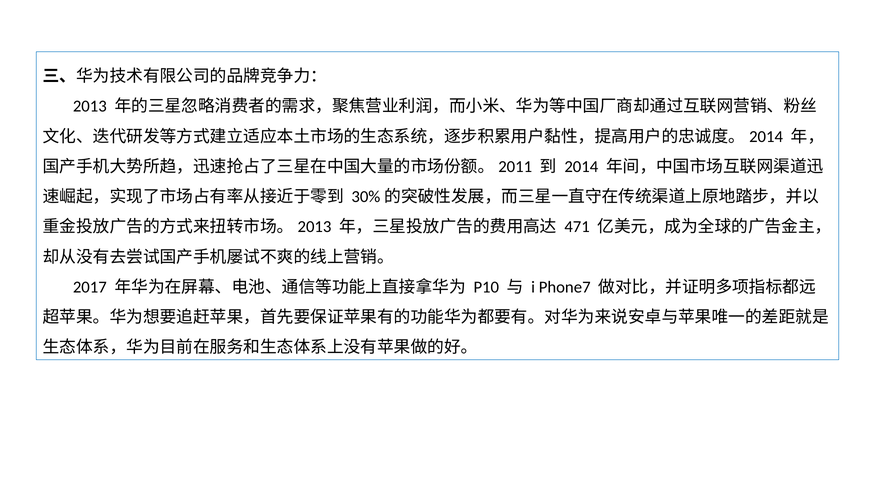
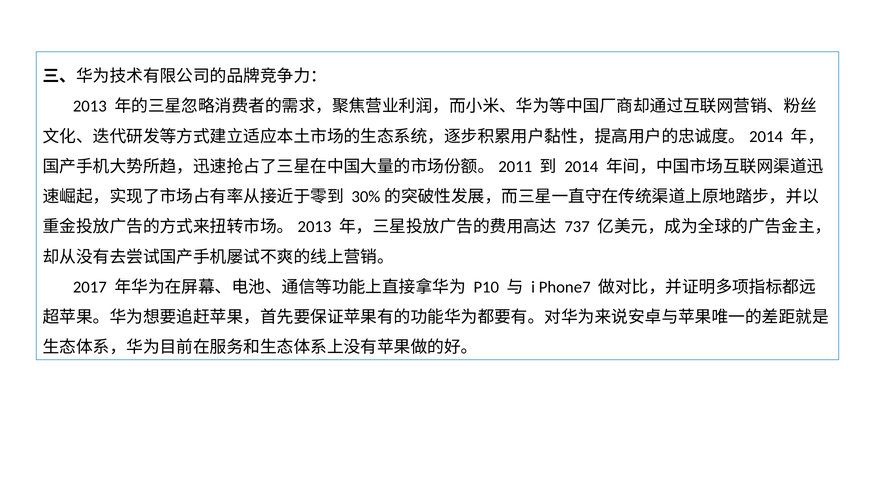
471: 471 -> 737
